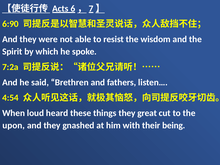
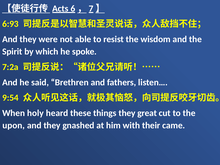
6:90: 6:90 -> 6:93
4:54: 4:54 -> 9:54
loud: loud -> holy
being: being -> came
